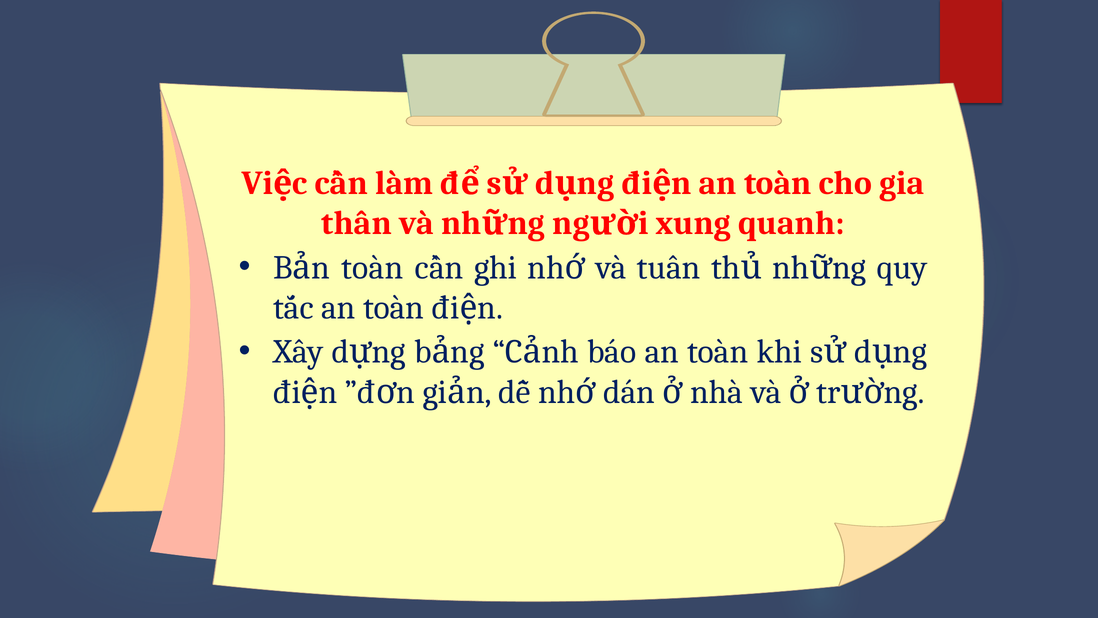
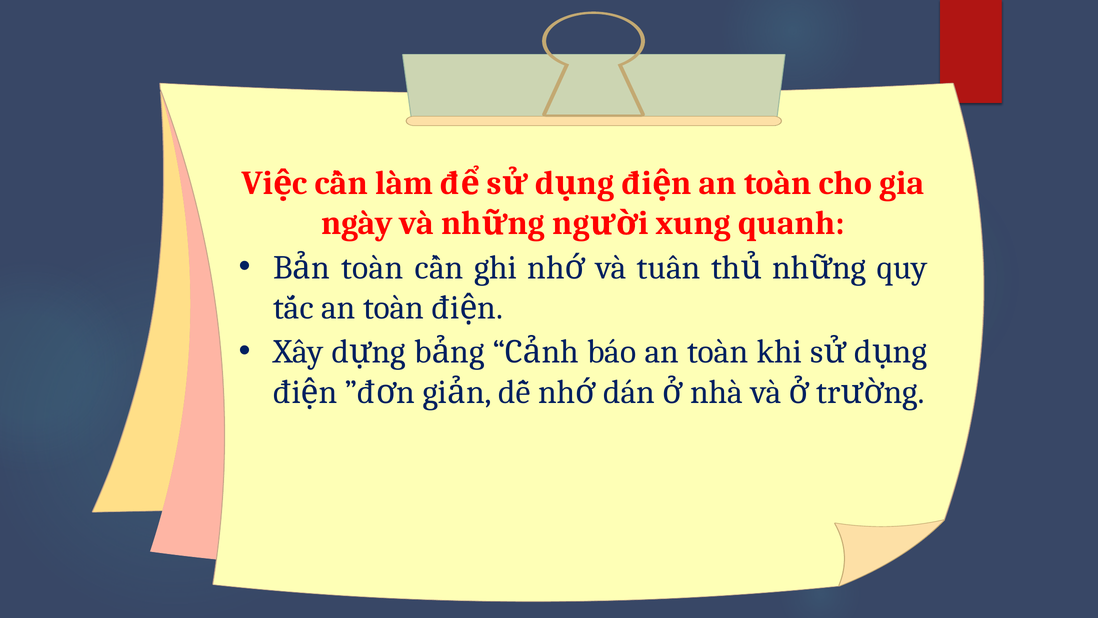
thân: thân -> ngày
